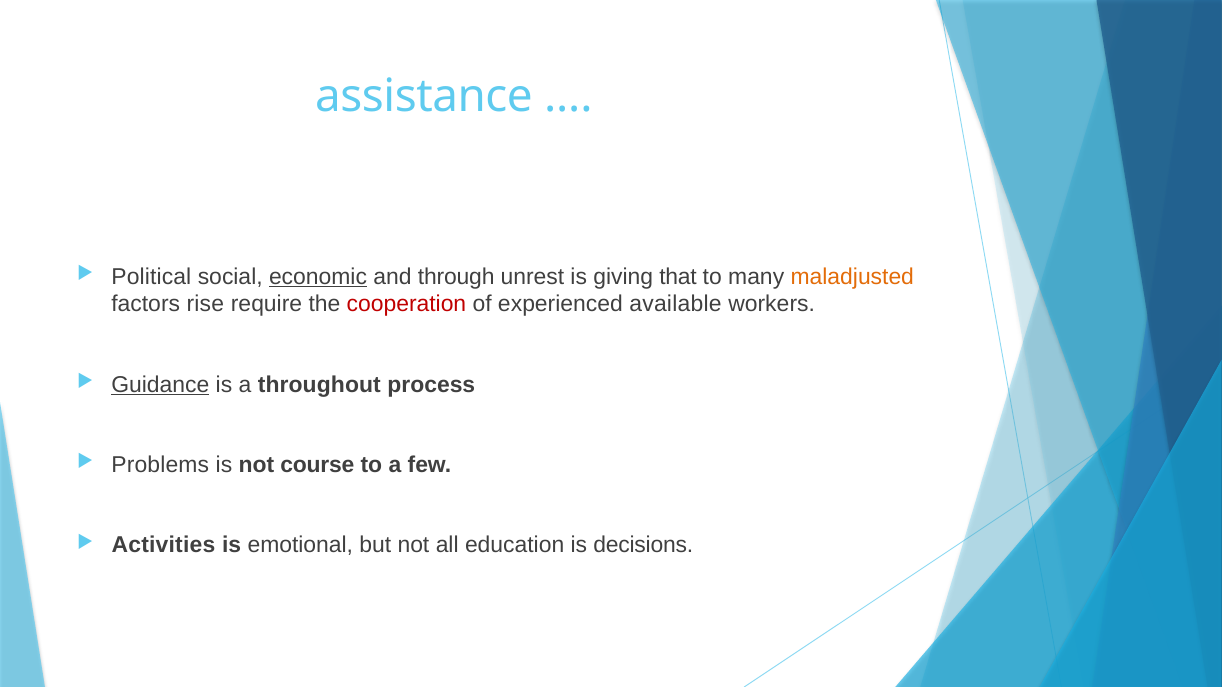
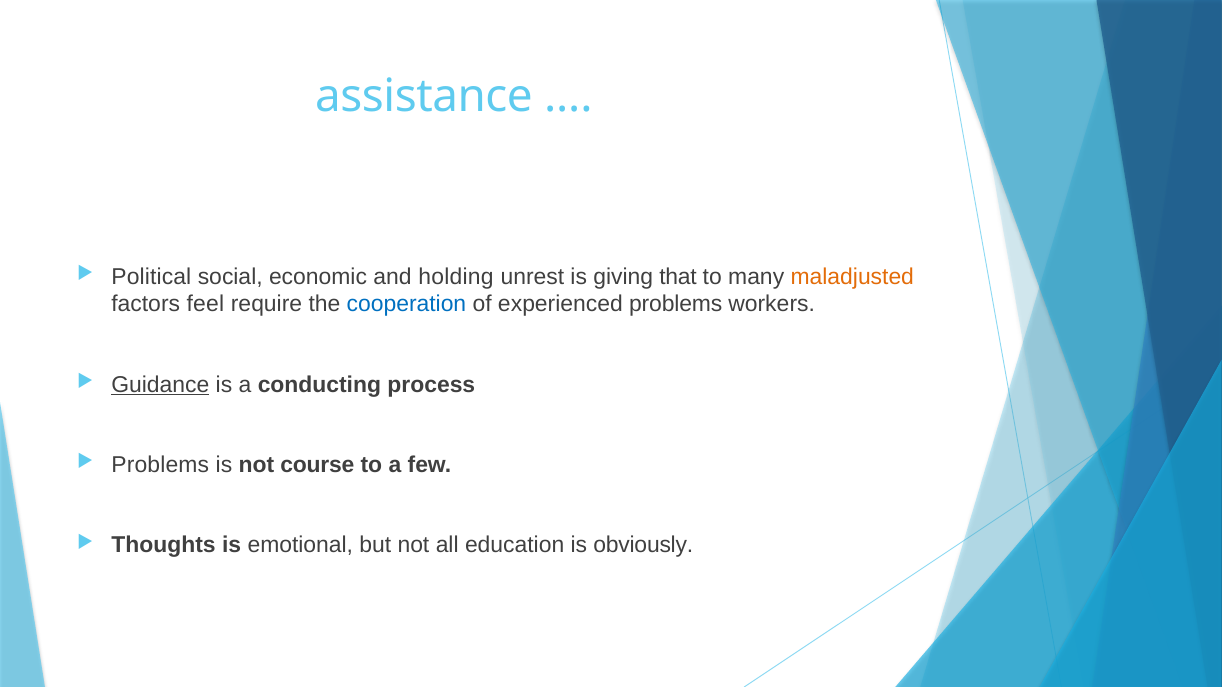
economic underline: present -> none
through: through -> holding
rise: rise -> feel
cooperation colour: red -> blue
experienced available: available -> problems
throughout: throughout -> conducting
Activities: Activities -> Thoughts
decisions: decisions -> obviously
